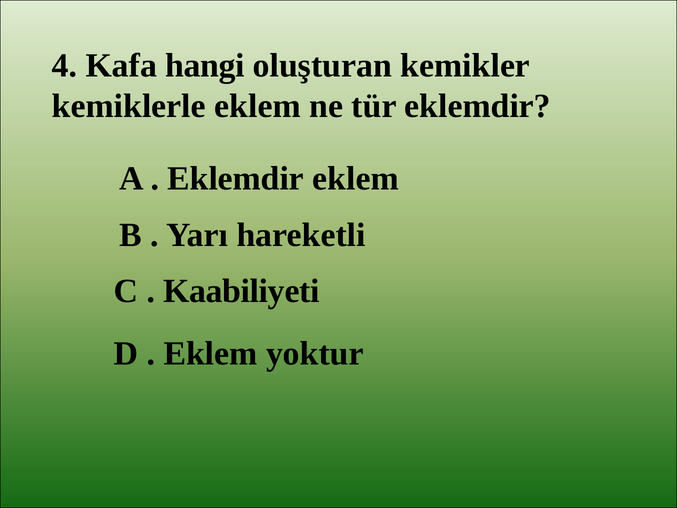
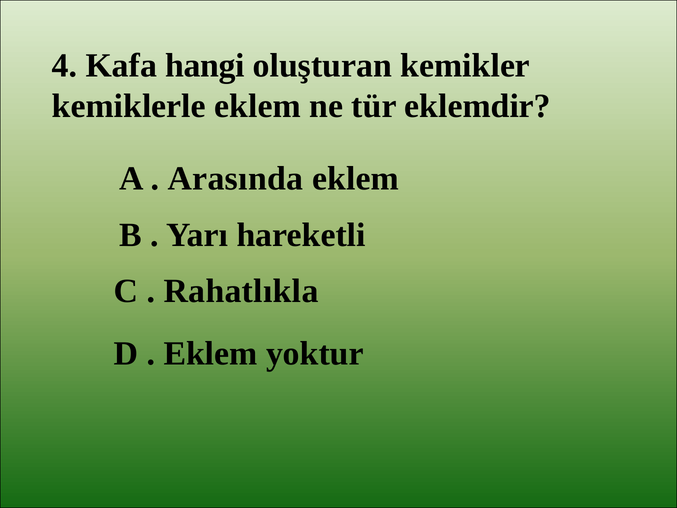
Eklemdir at (236, 178): Eklemdir -> Arasında
Kaabiliyeti: Kaabiliyeti -> Rahatlıkla
